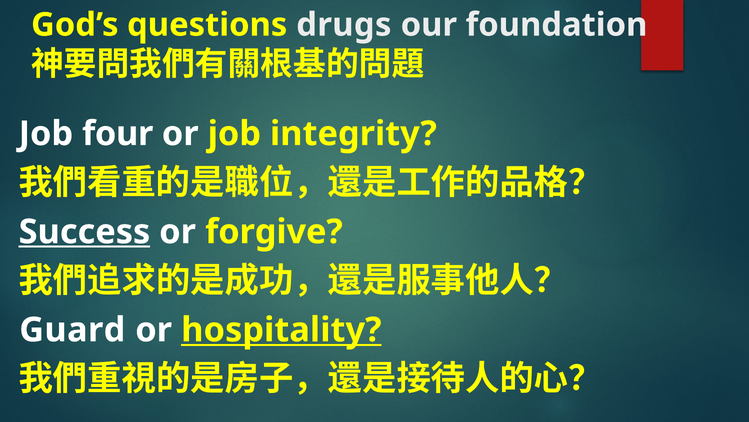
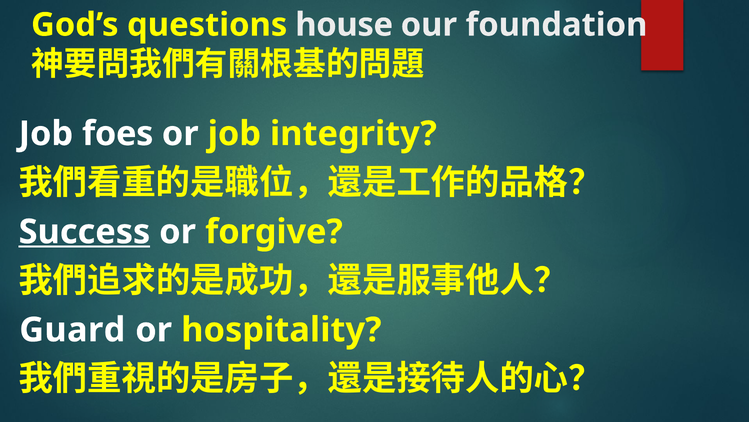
drugs: drugs -> house
four: four -> foes
hospitality underline: present -> none
